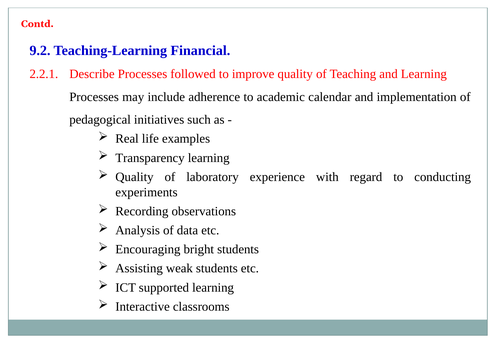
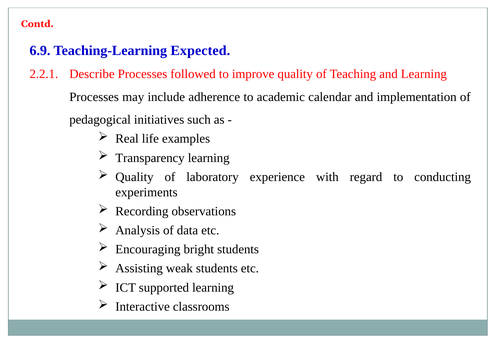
9.2: 9.2 -> 6.9
Financial: Financial -> Expected
